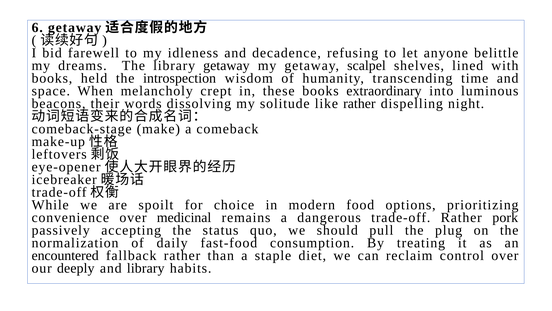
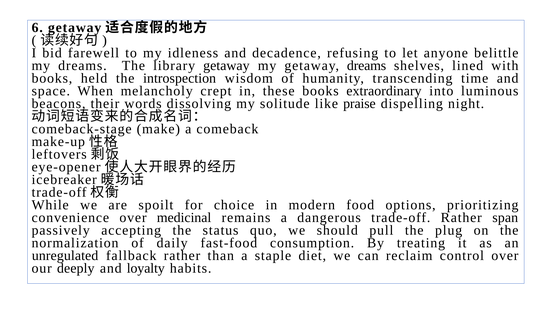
getaway scalpel: scalpel -> dreams
like rather: rather -> praise
pork: pork -> span
encountered: encountered -> unregulated
and library: library -> loyalty
